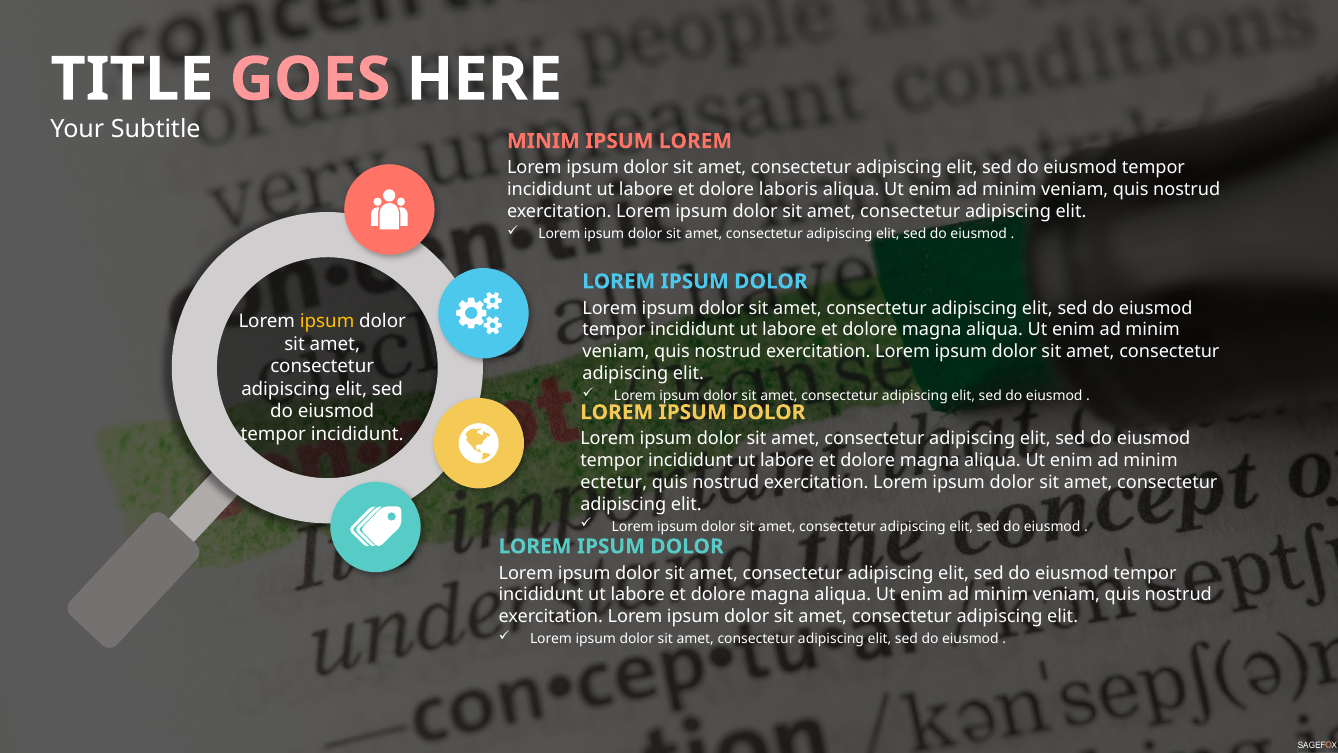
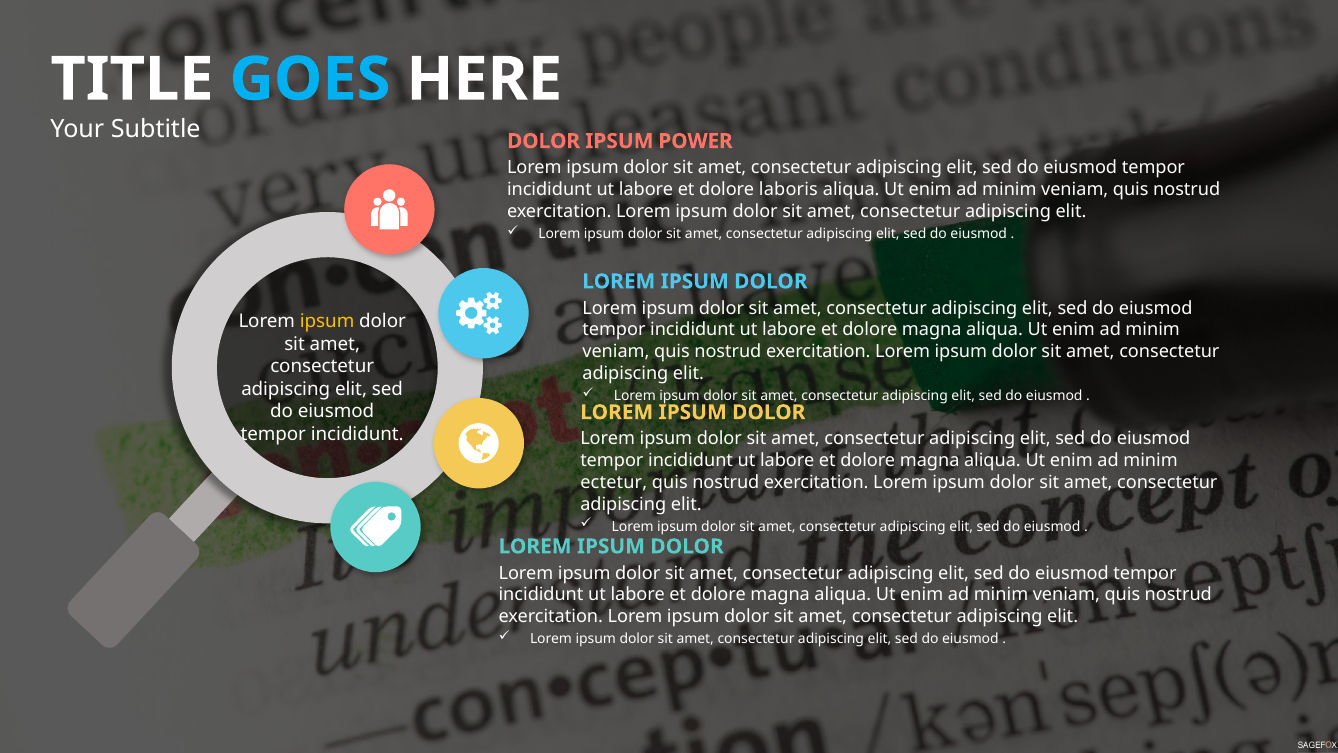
GOES colour: pink -> light blue
MINIM at (543, 141): MINIM -> DOLOR
IPSUM LOREM: LOREM -> POWER
